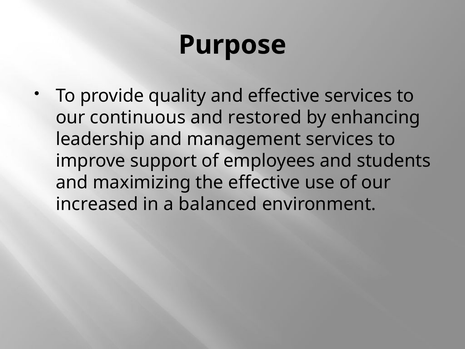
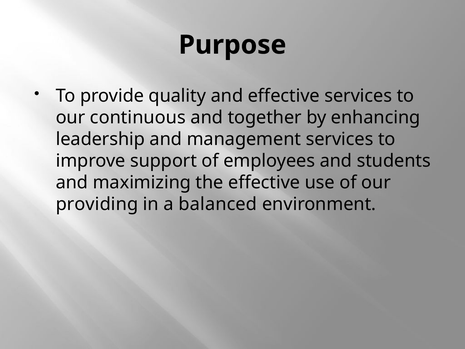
restored: restored -> together
increased: increased -> providing
